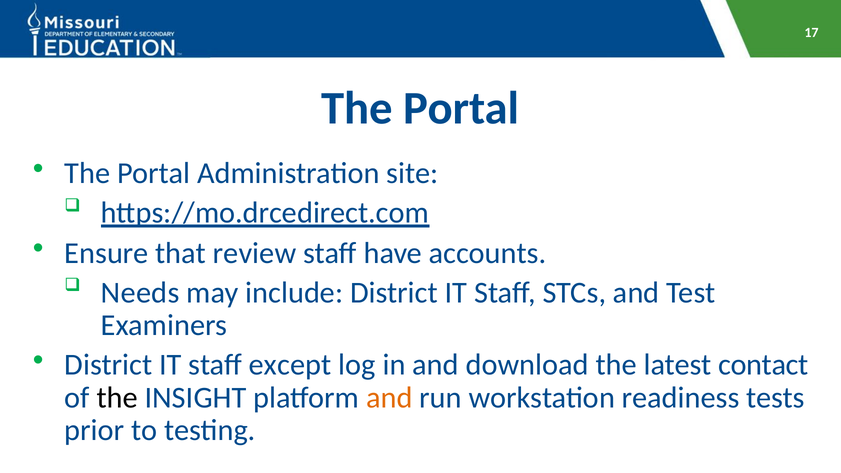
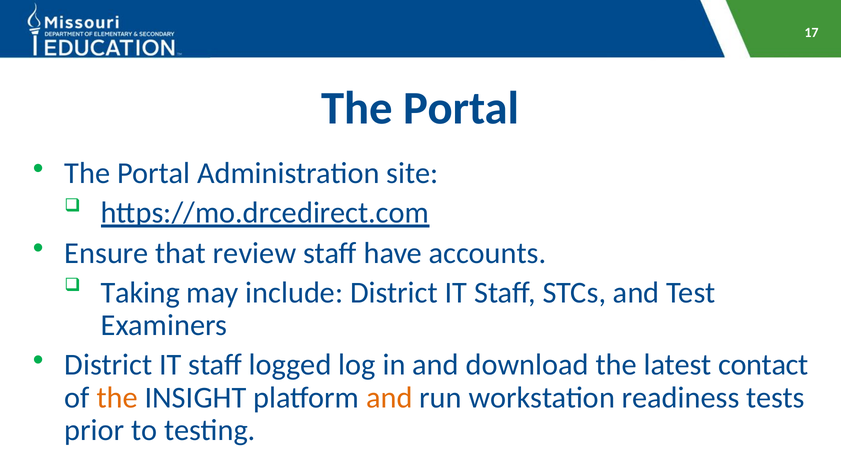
Needs: Needs -> Taking
except: except -> logged
the at (117, 398) colour: black -> orange
